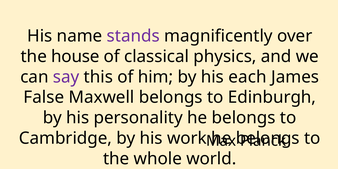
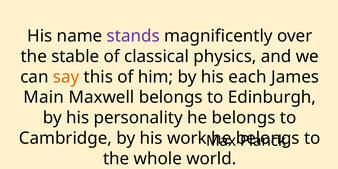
house: house -> stable
say colour: purple -> orange
False: False -> Main
